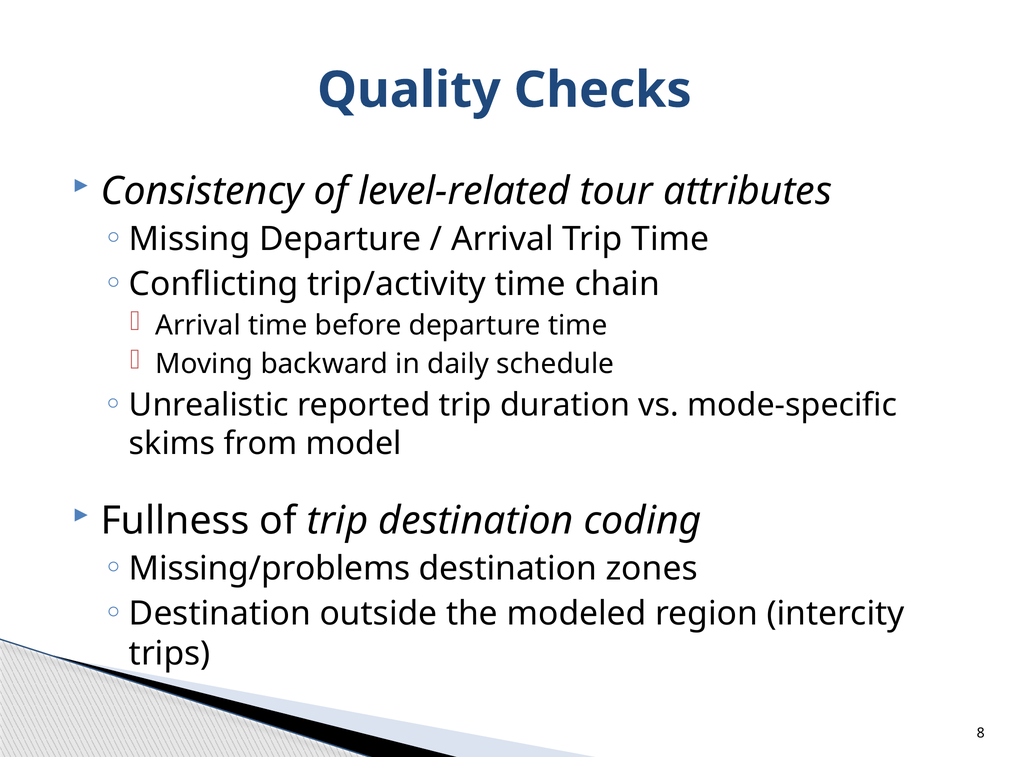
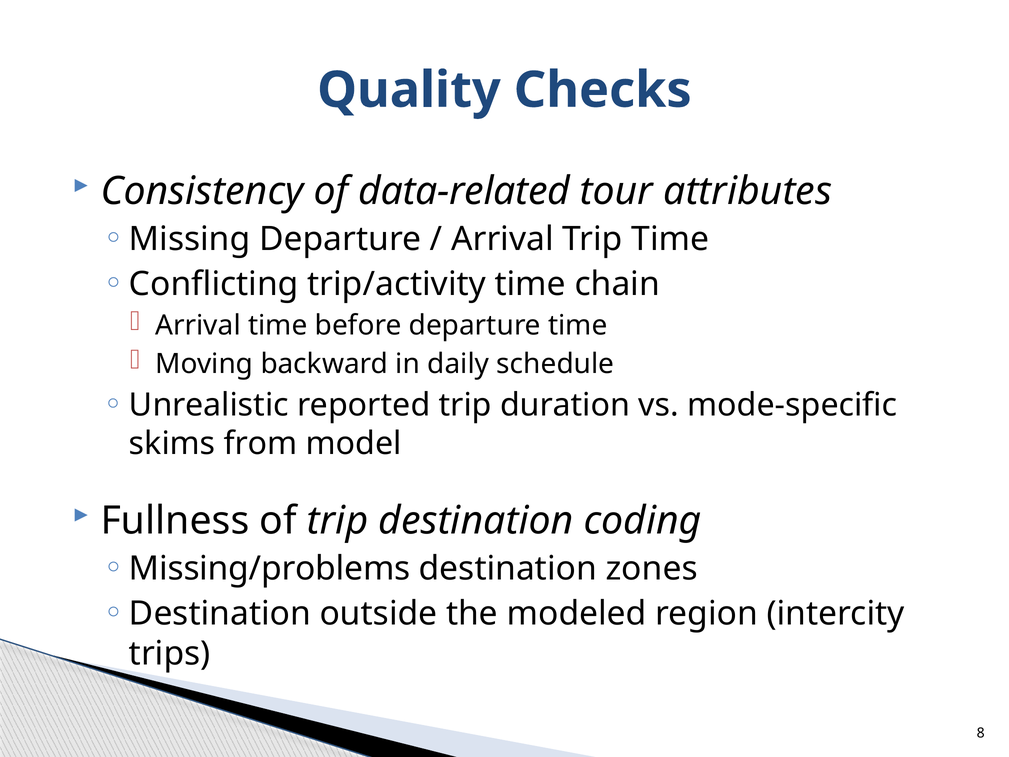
level-related: level-related -> data-related
